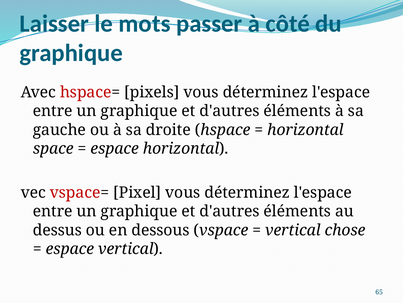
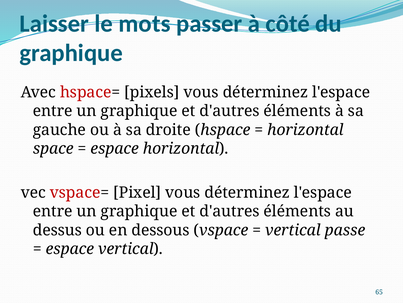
chose: chose -> passe
